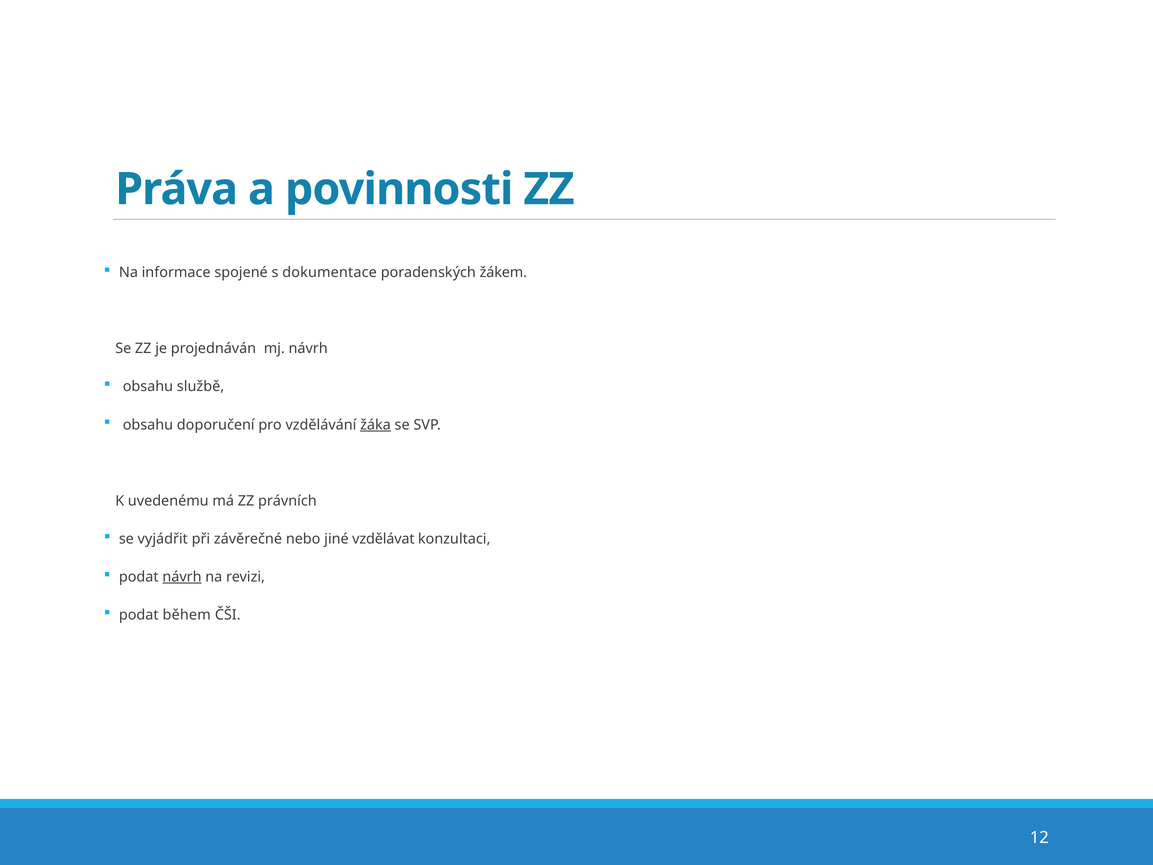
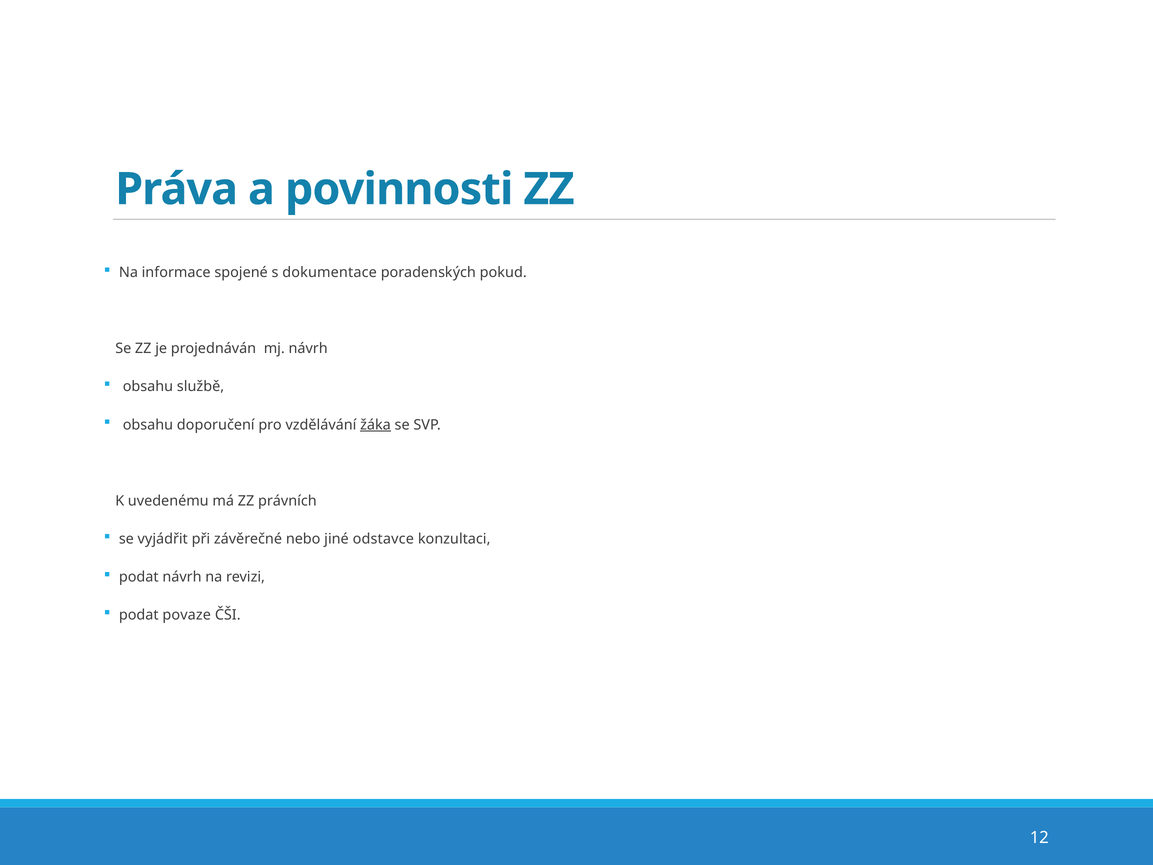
žákem: žákem -> pokud
vzdělávat: vzdělávat -> odstavce
návrh at (182, 577) underline: present -> none
během: během -> povaze
